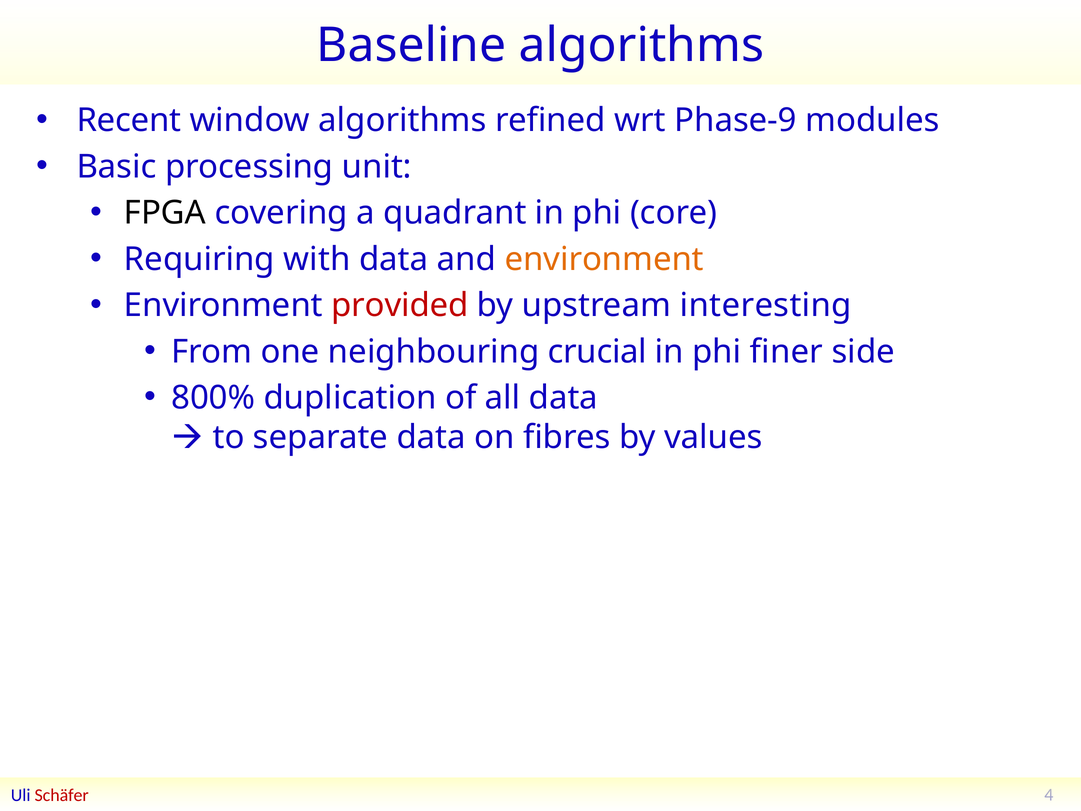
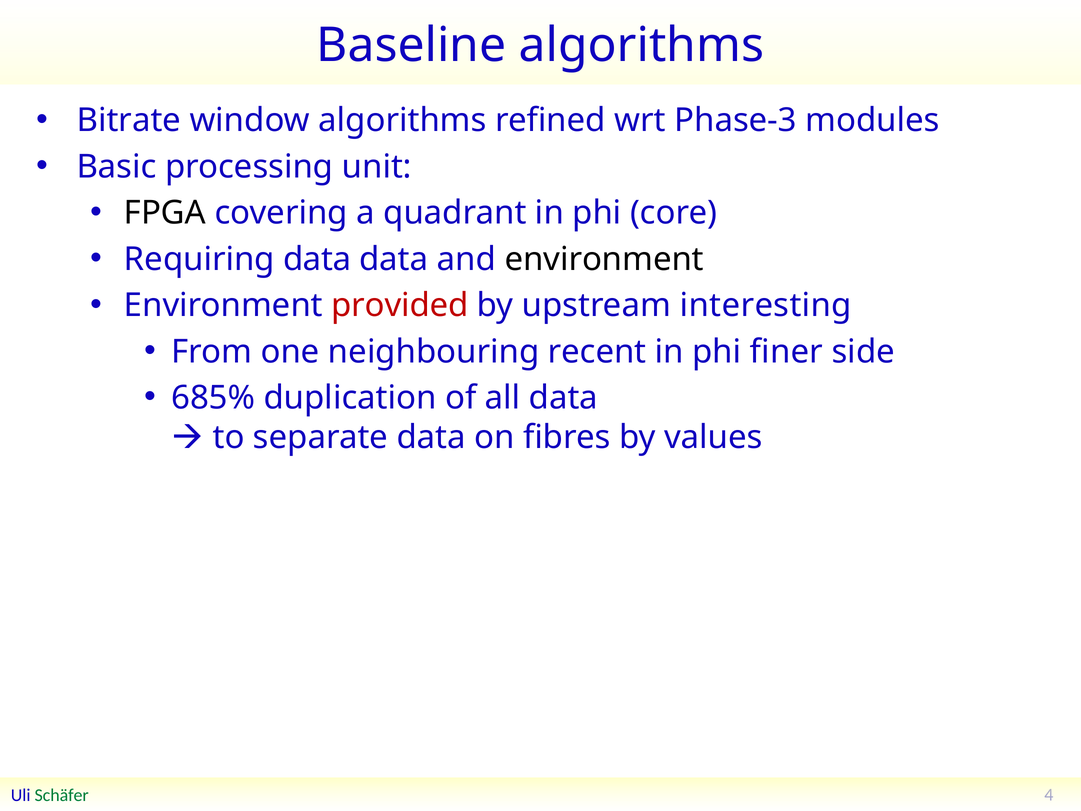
Recent: Recent -> Bitrate
Phase-9: Phase-9 -> Phase-3
Requiring with: with -> data
environment at (604, 259) colour: orange -> black
crucial: crucial -> recent
800%: 800% -> 685%
Schäfer colour: red -> green
